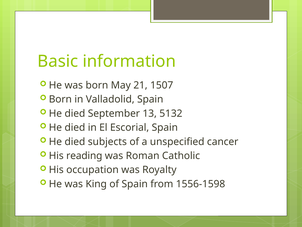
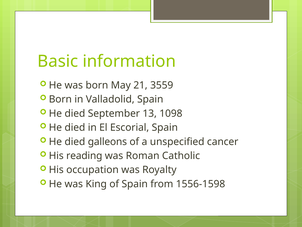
1507: 1507 -> 3559
5132: 5132 -> 1098
subjects: subjects -> galleons
